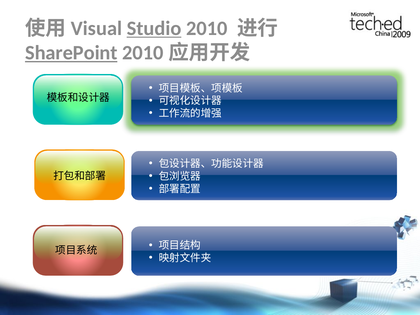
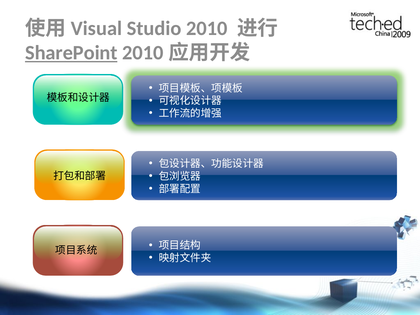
Studio underline: present -> none
